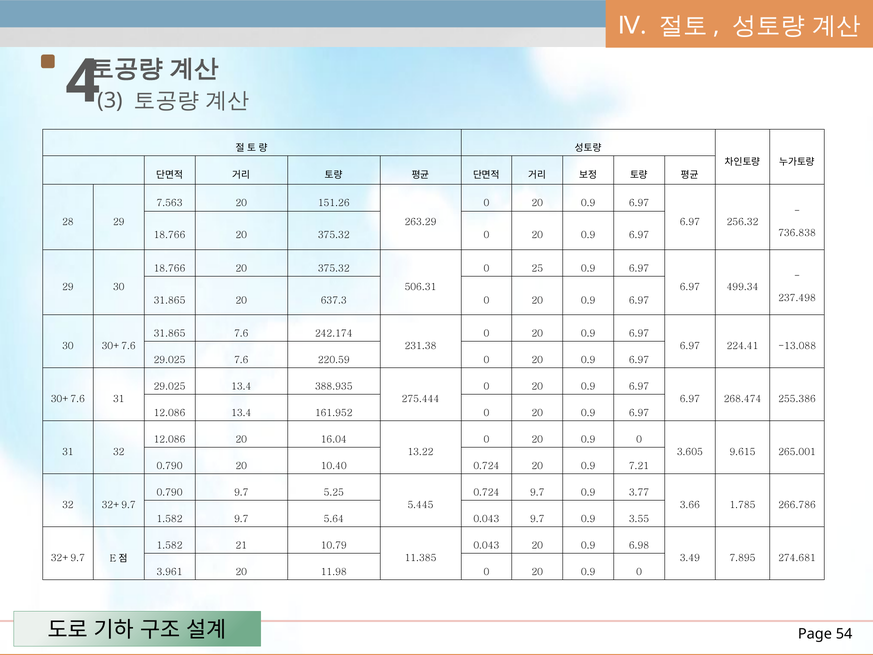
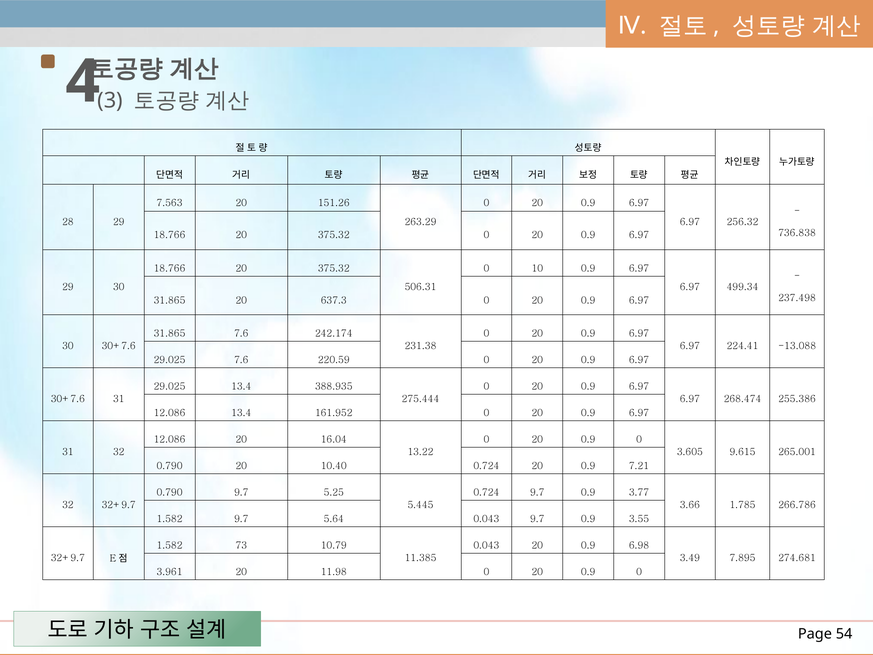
25: 25 -> 10
21: 21 -> 73
